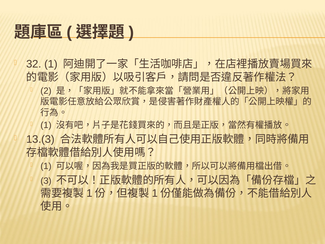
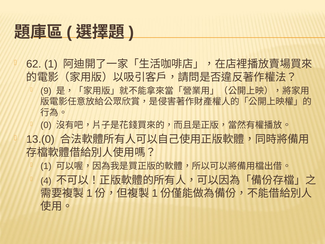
32: 32 -> 62
2: 2 -> 9
1 at (46, 125): 1 -> 0
13.(3: 13.(3 -> 13.(0
3: 3 -> 4
